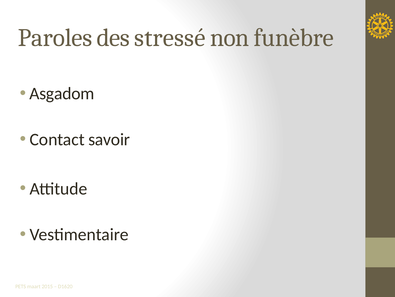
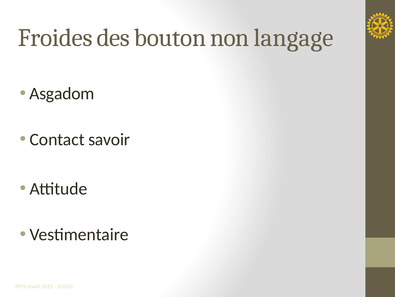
Paroles: Paroles -> Froides
stressé: stressé -> bouton
funèbre: funèbre -> langage
